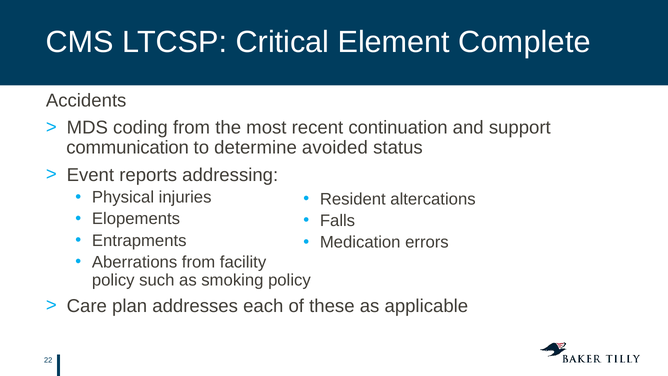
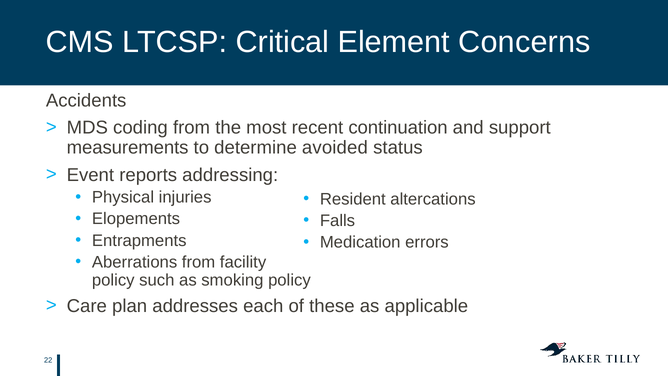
Complete: Complete -> Concerns
communication: communication -> measurements
